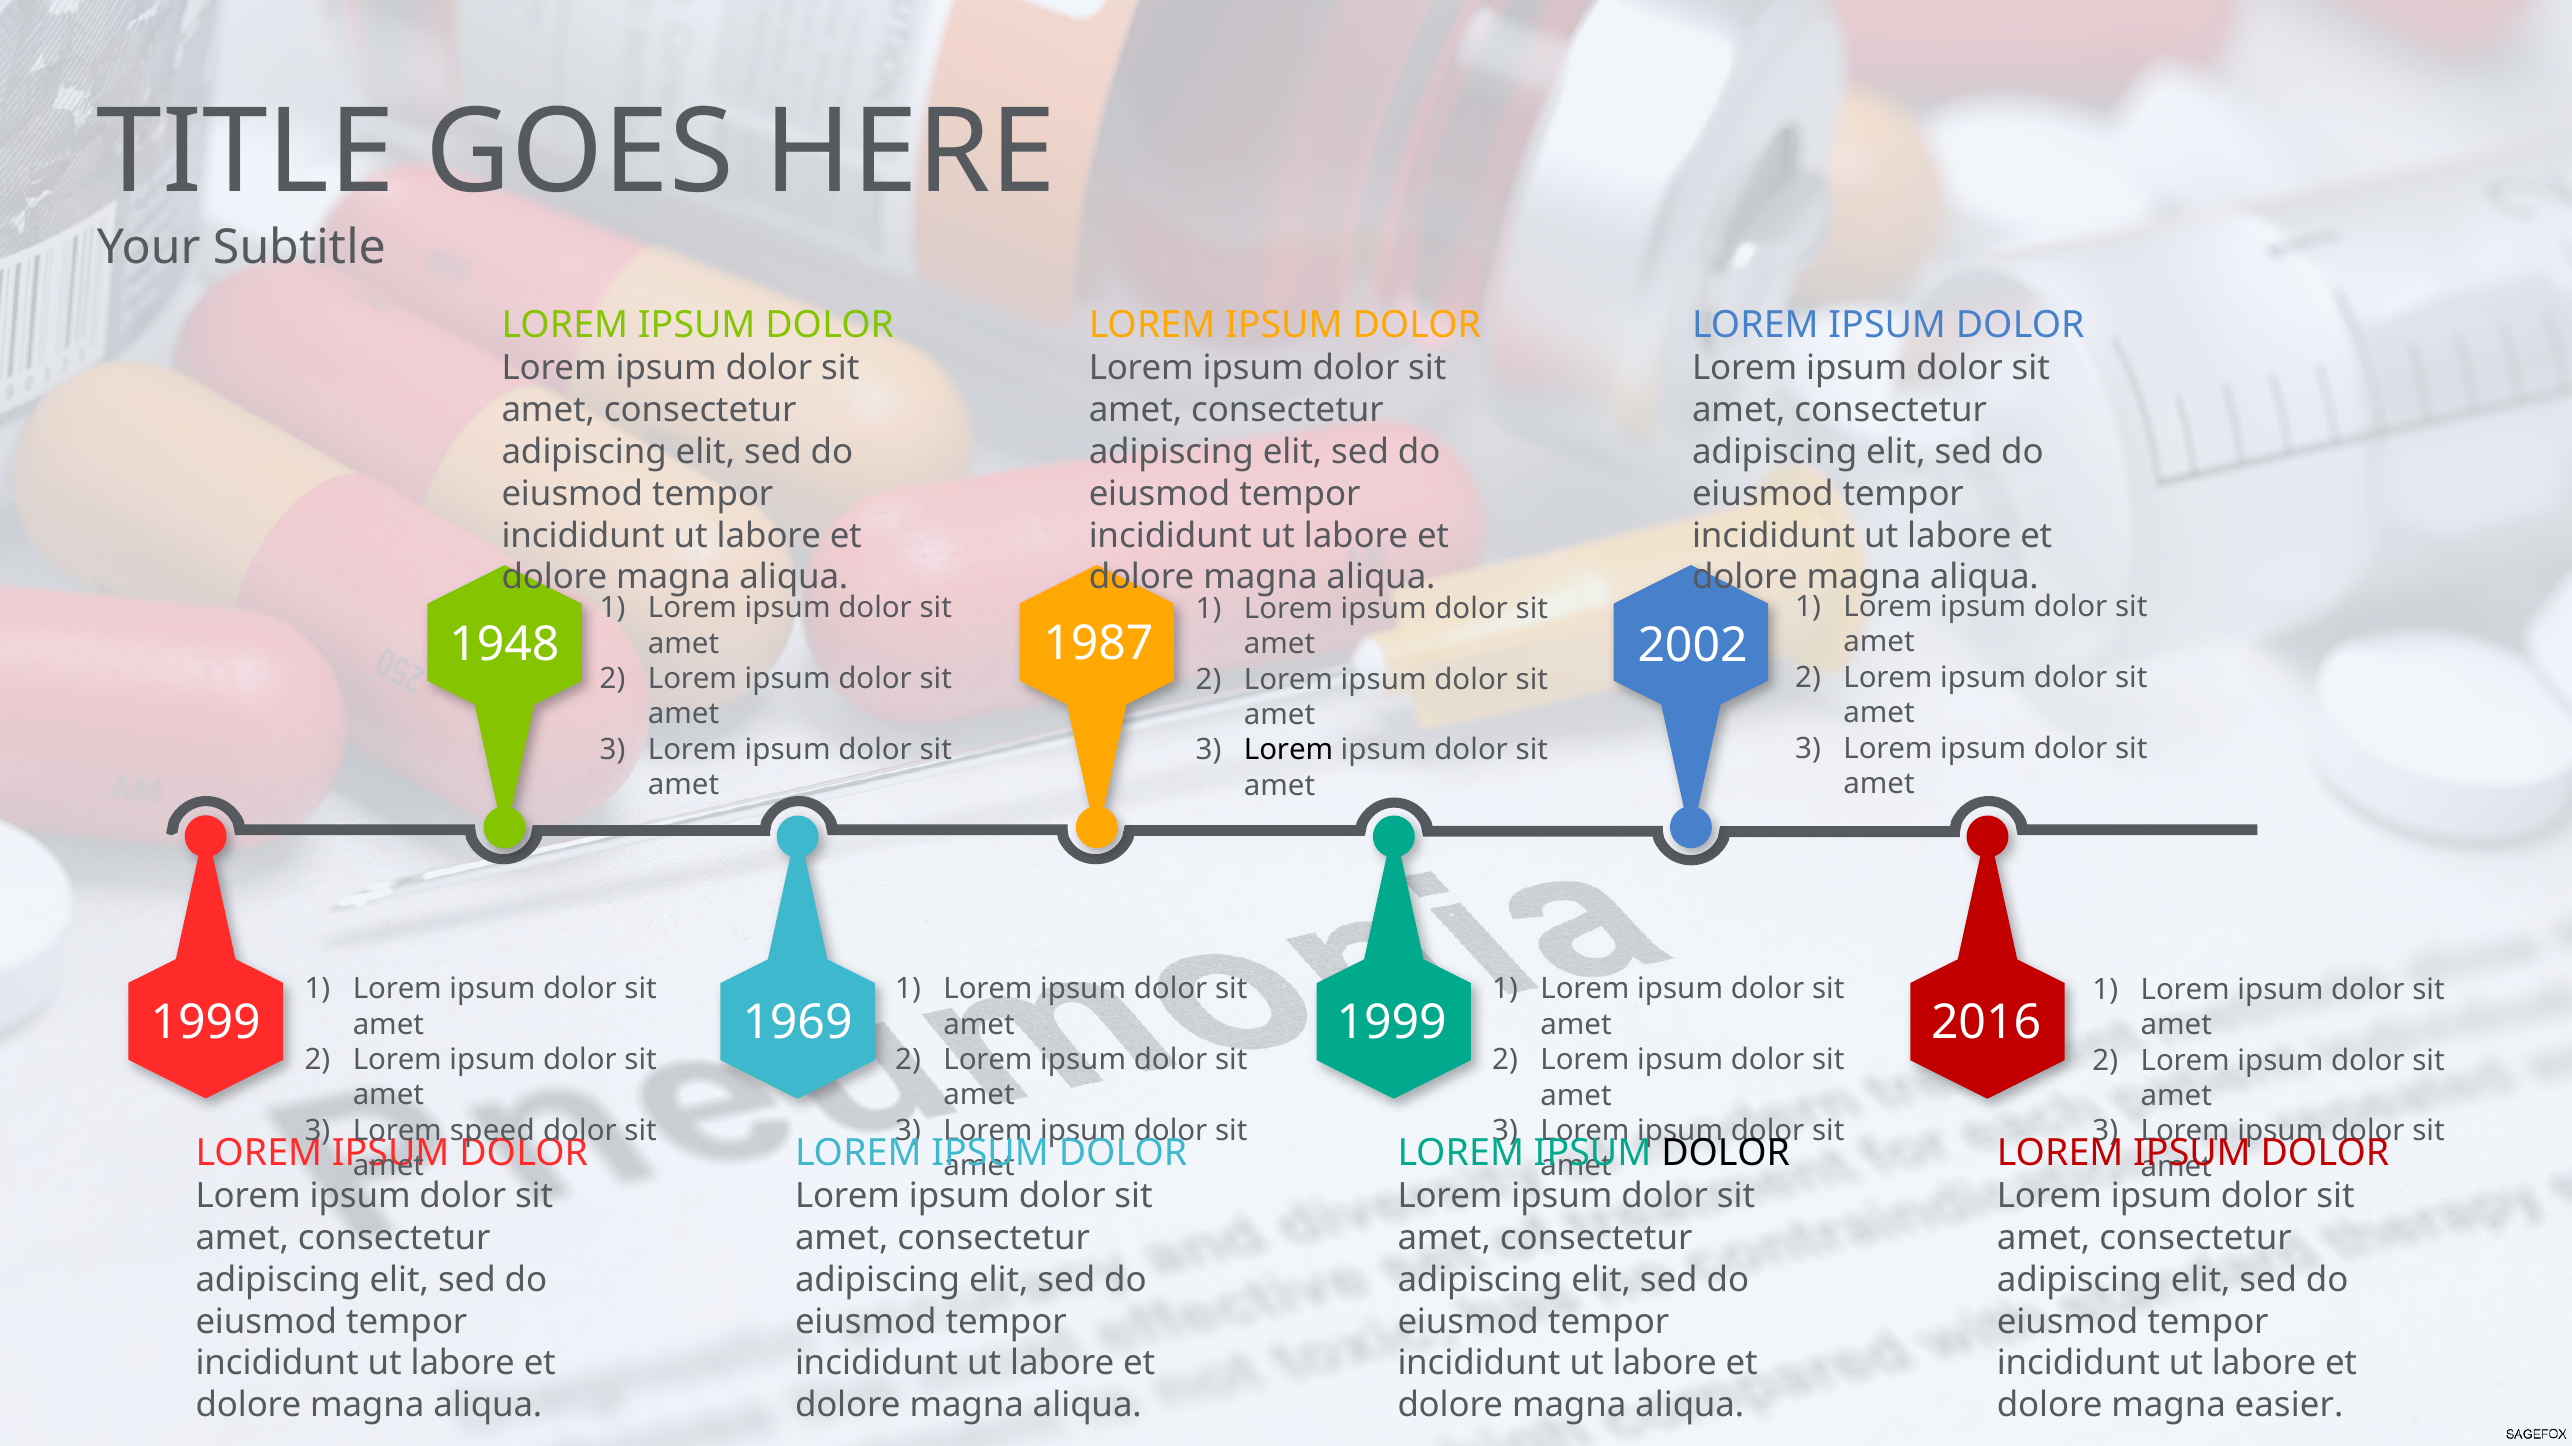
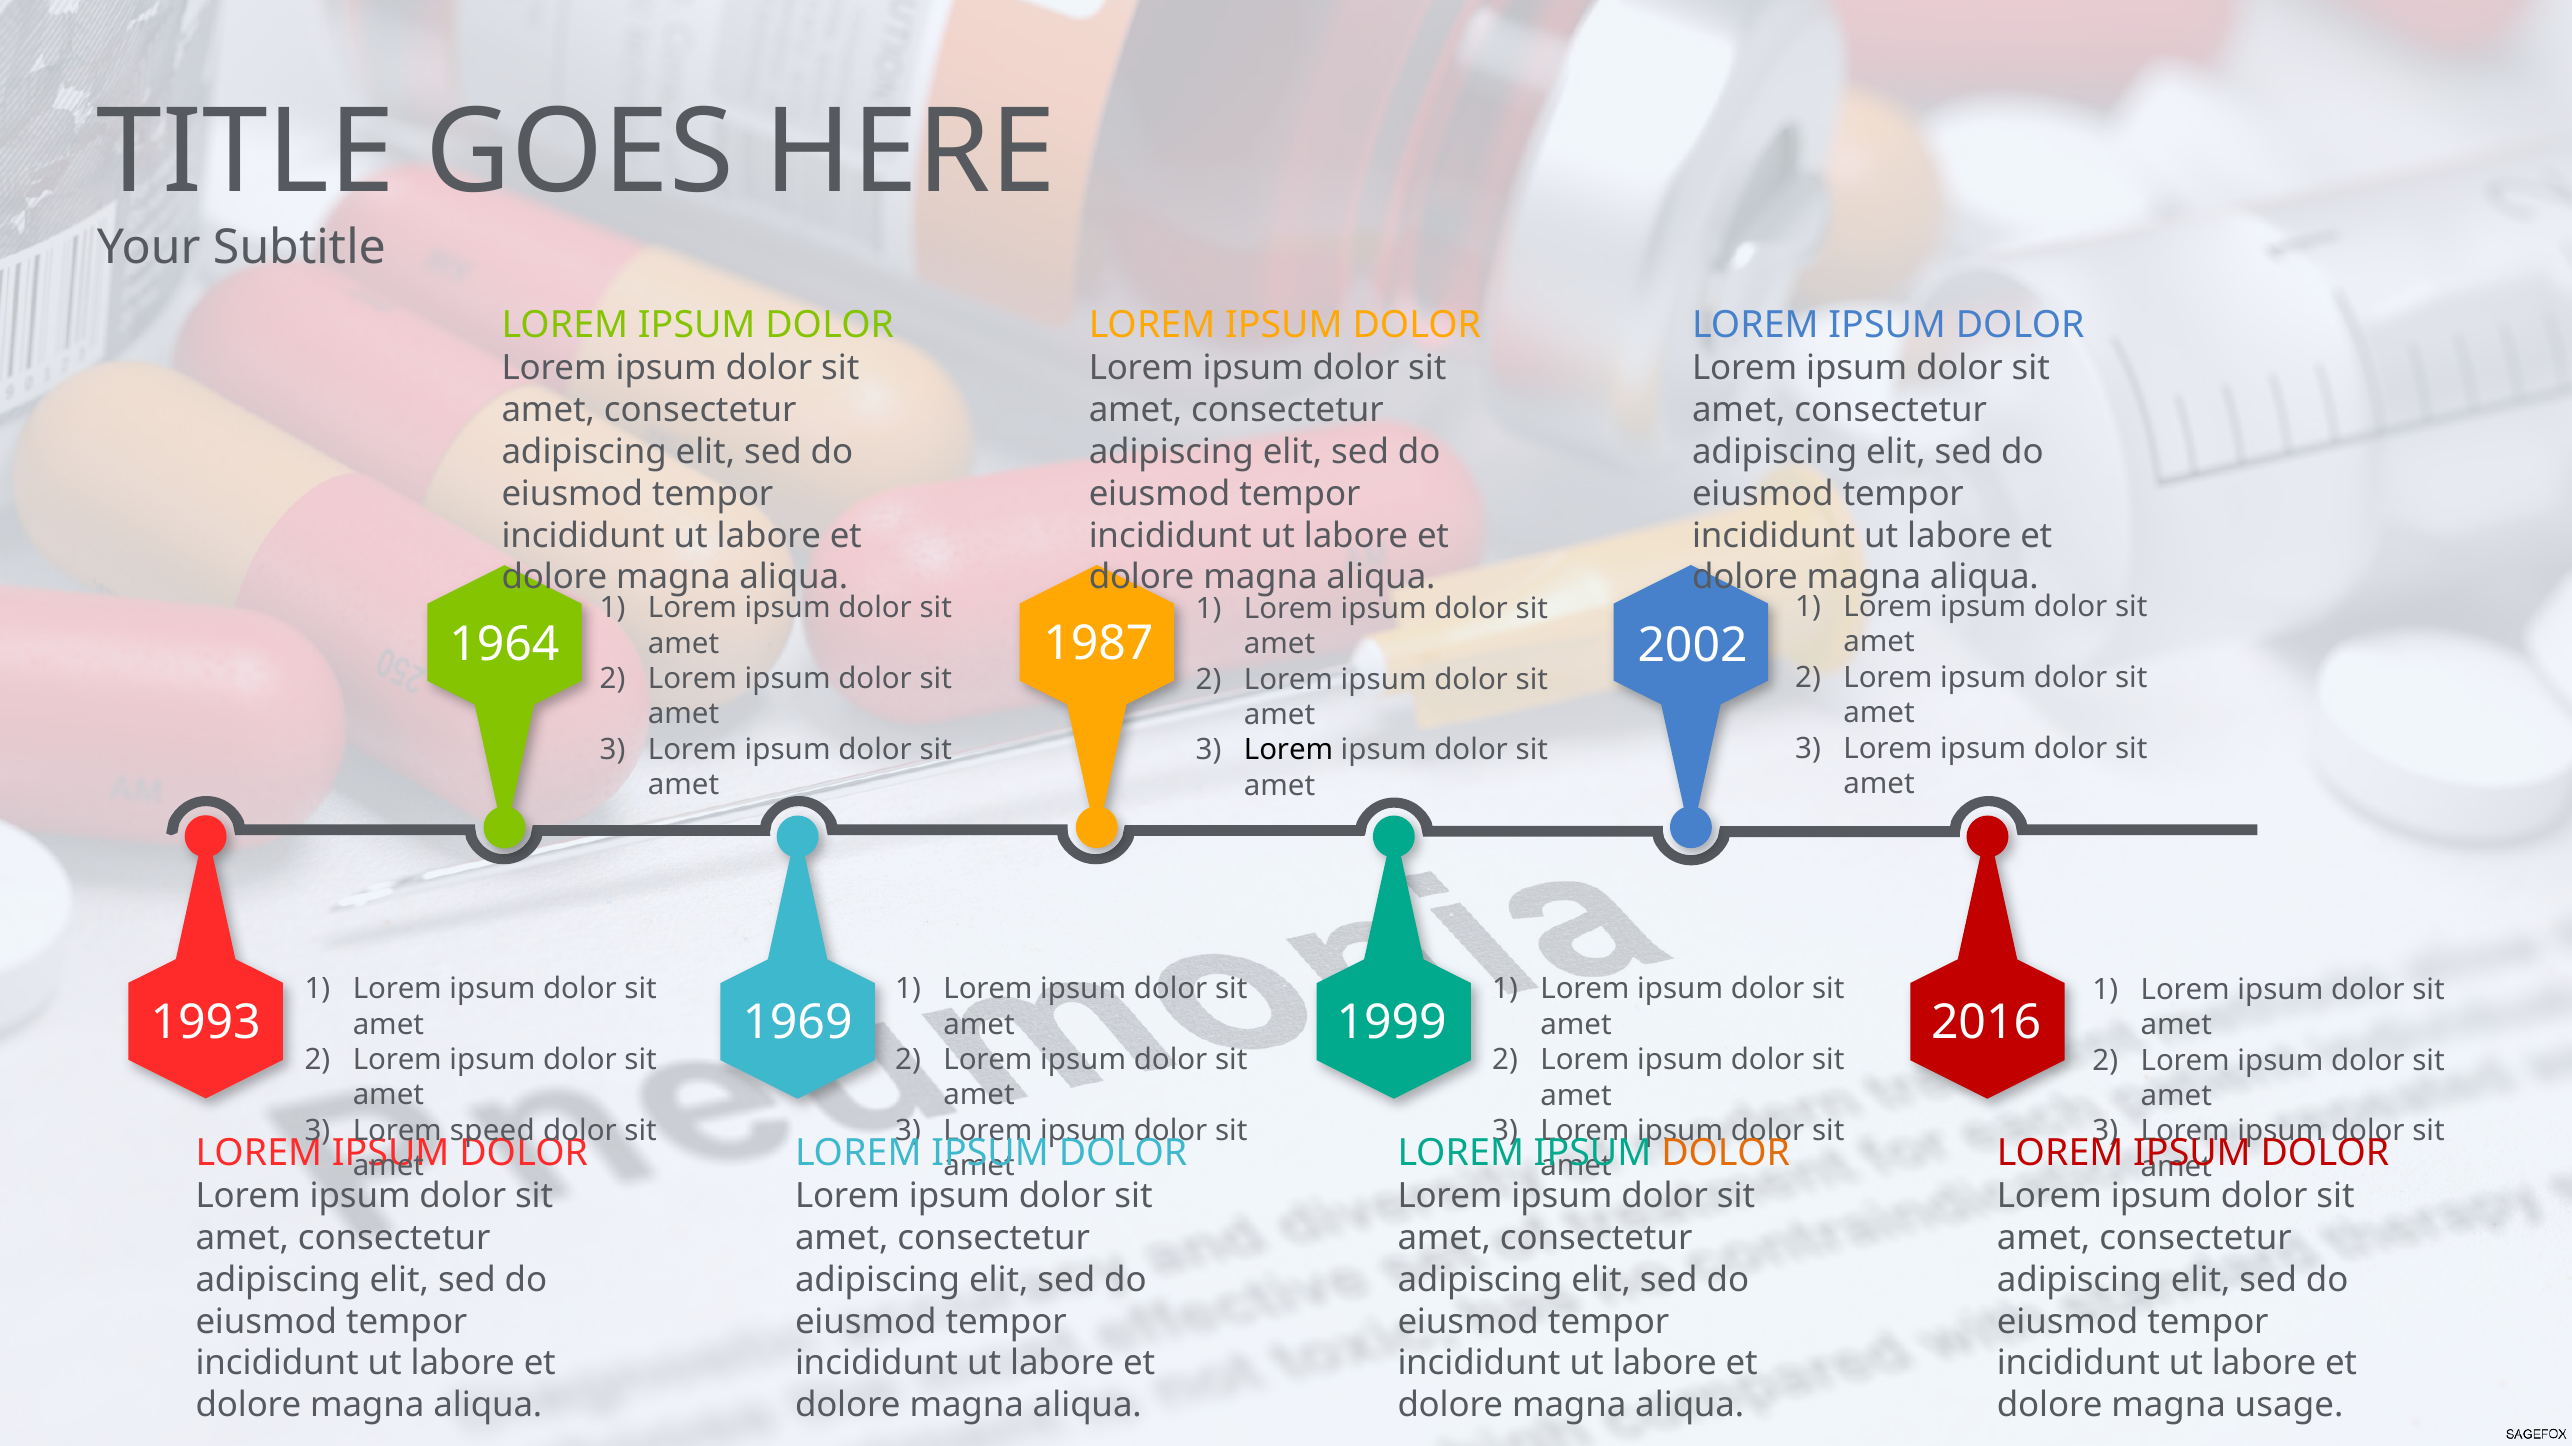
1948: 1948 -> 1964
1999 at (206, 1024): 1999 -> 1993
DOLOR at (1726, 1153) colour: black -> orange
easier: easier -> usage
